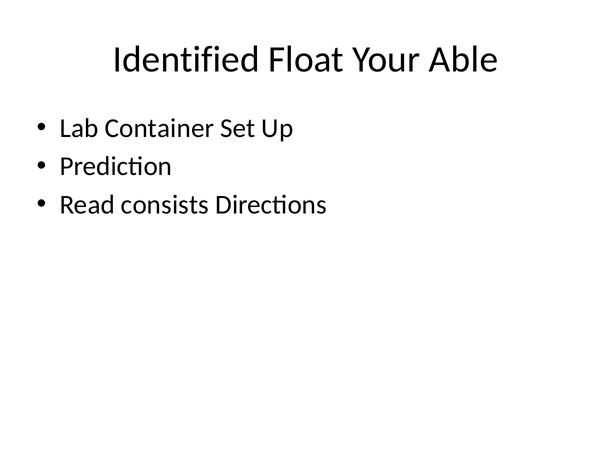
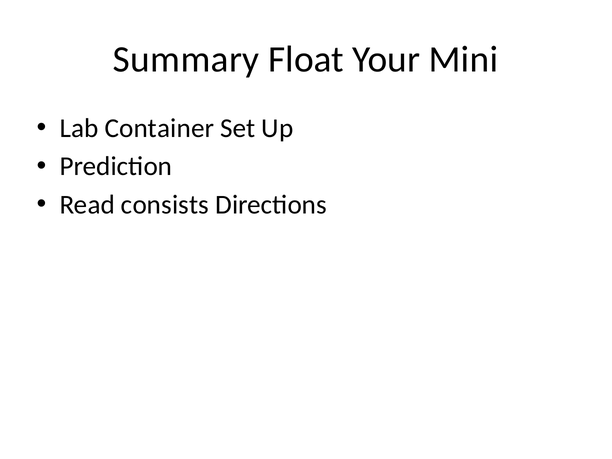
Identified: Identified -> Summary
Able: Able -> Mini
